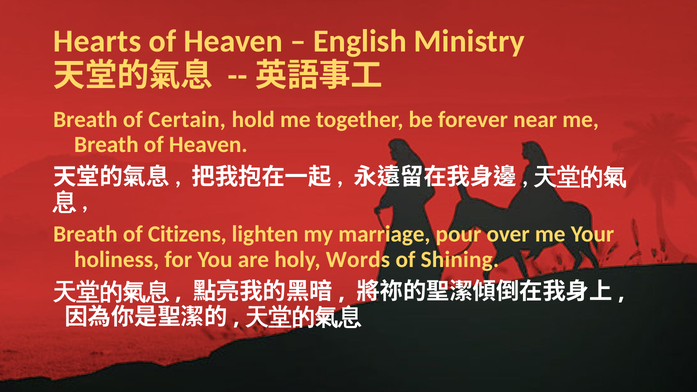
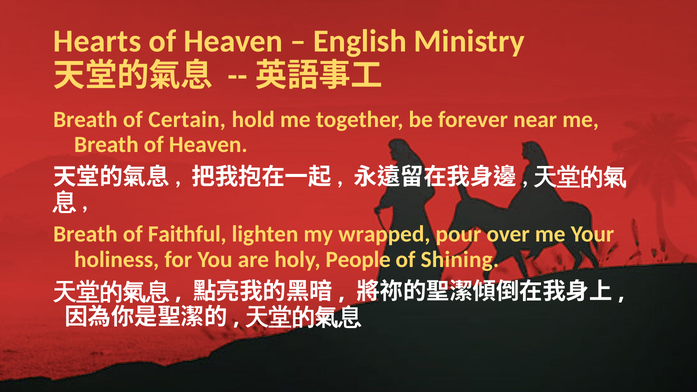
Citizens: Citizens -> Faithful
marriage: marriage -> wrapped
Words: Words -> People
